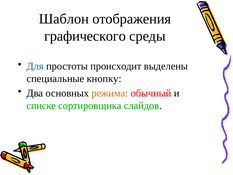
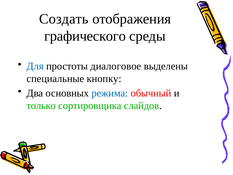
Шаблон: Шаблон -> Создать
происходит: происходит -> диалоговое
режима colour: orange -> blue
списке: списке -> только
